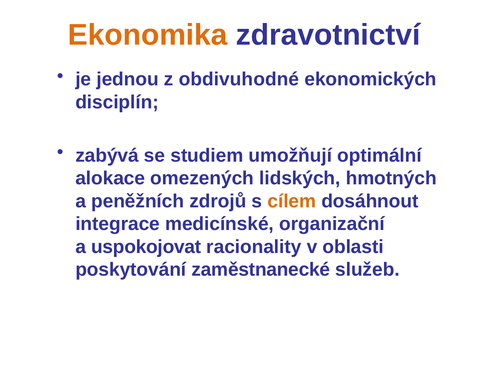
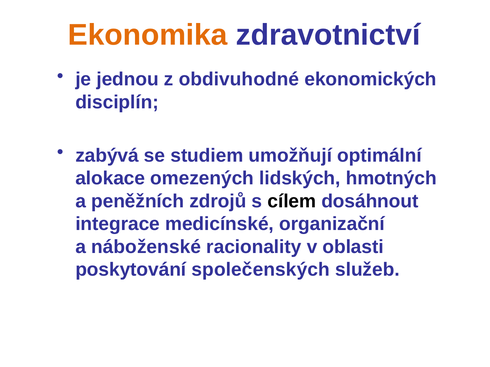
cílem colour: orange -> black
uspokojovat: uspokojovat -> náboženské
zaměstnanecké: zaměstnanecké -> společenských
